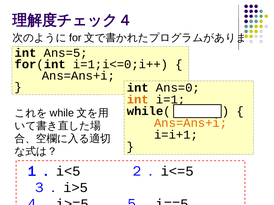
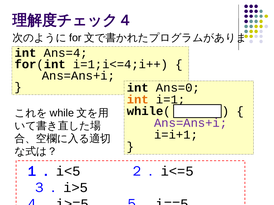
Ans=5: Ans=5 -> Ans=4
i=1;i<=0;i++: i=1;i<=0;i++ -> i=1;i<=4;i++
Ans=Ans+i at (191, 123) colour: orange -> purple
